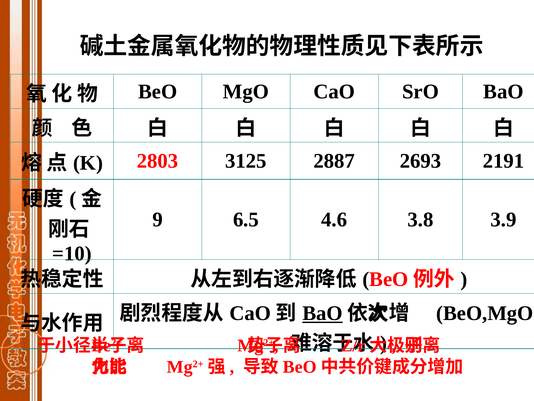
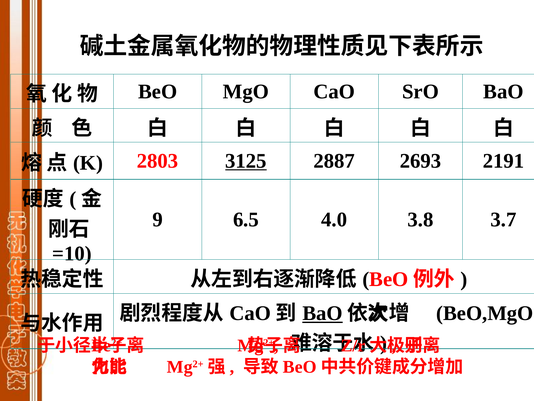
3125 underline: none -> present
4.6: 4.6 -> 4.0
3.9: 3.9 -> 3.7
